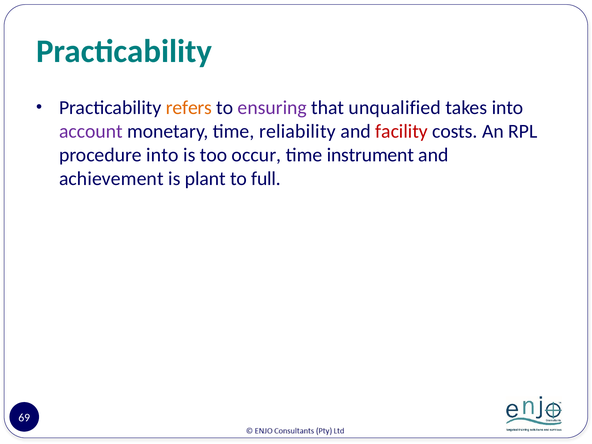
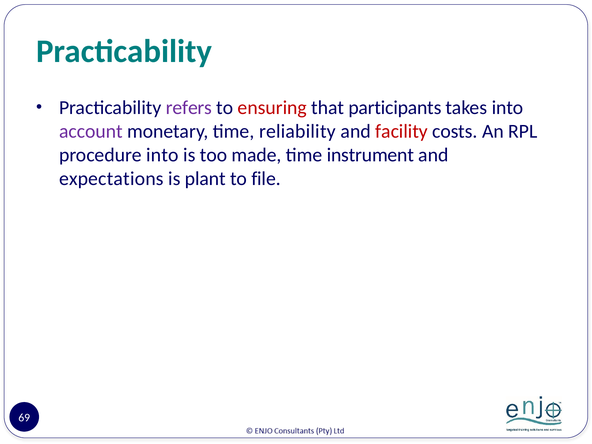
refers colour: orange -> purple
ensuring colour: purple -> red
unqualified: unqualified -> participants
occur: occur -> made
achievement: achievement -> expectations
full: full -> file
